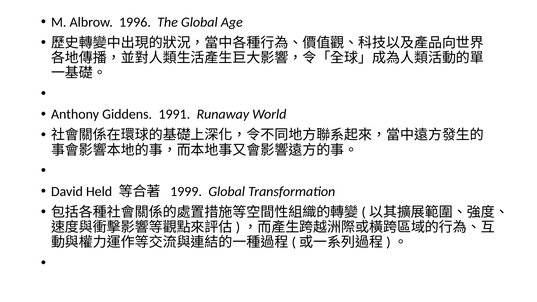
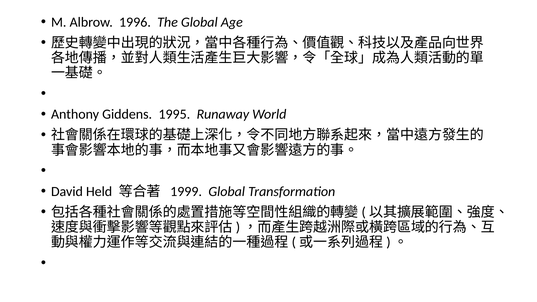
1991: 1991 -> 1995
